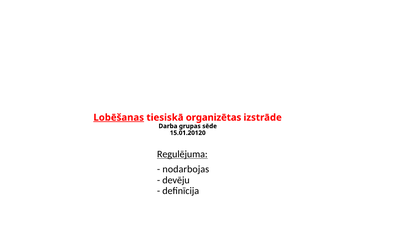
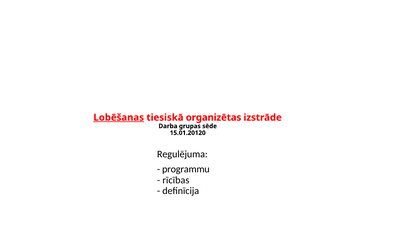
Regulējuma underline: present -> none
nodarbojas: nodarbojas -> programmu
devēju: devēju -> rīcības
